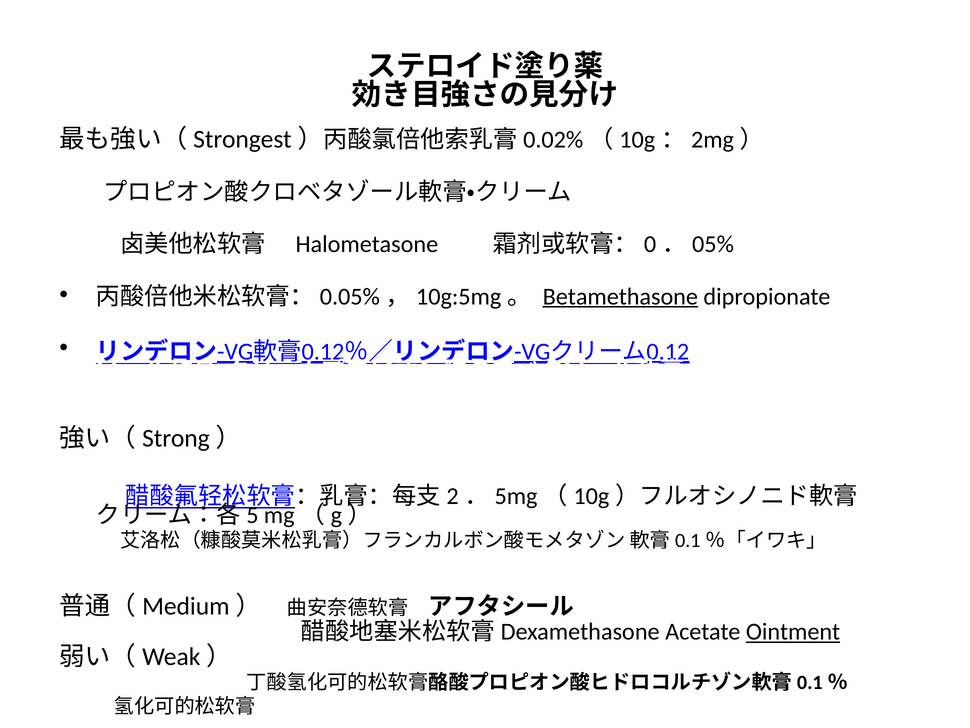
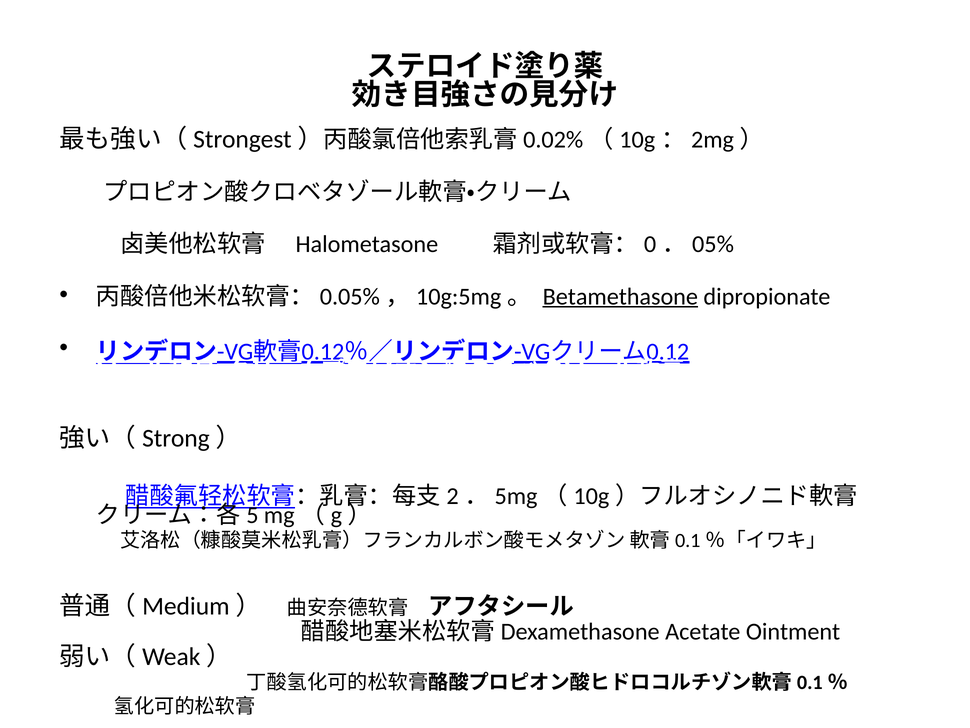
Ointment underline: present -> none
